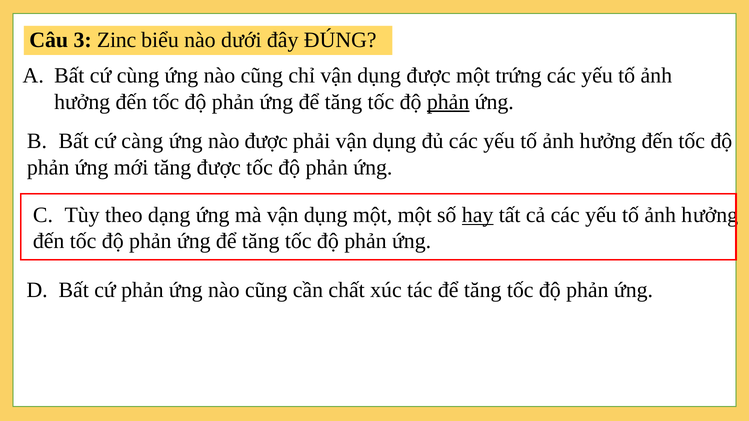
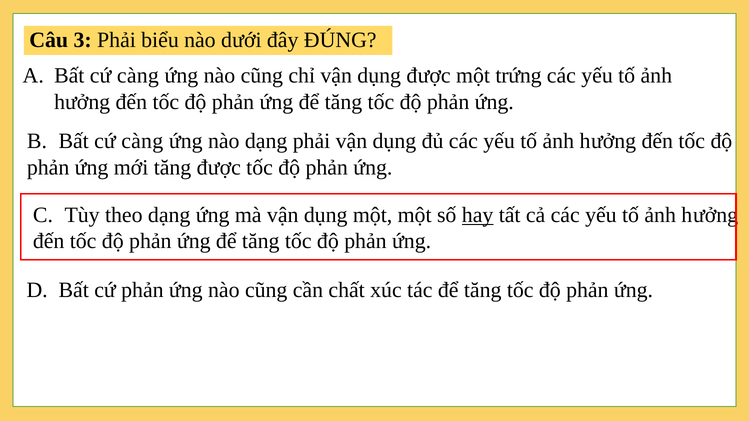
3 Zinc: Zinc -> Phải
cùng at (138, 76): cùng -> càng
phản at (448, 102) underline: present -> none
nào được: được -> dạng
